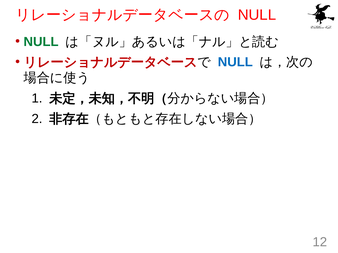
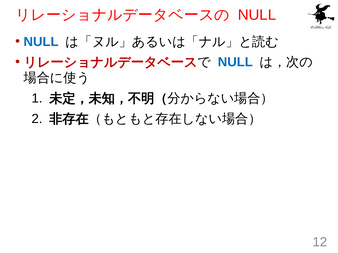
NULL at (41, 42) colour: green -> blue
